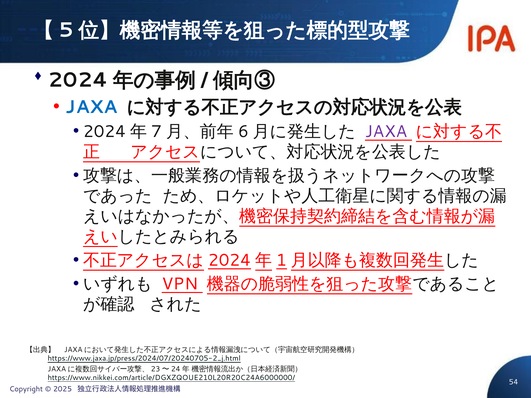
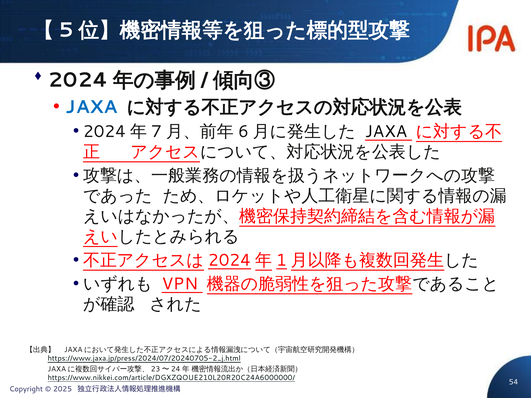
JAXA at (386, 132) colour: purple -> black
